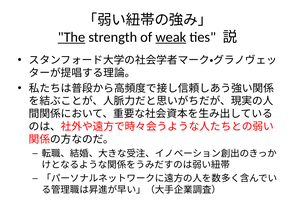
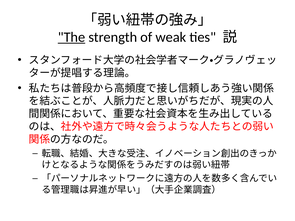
weak underline: present -> none
